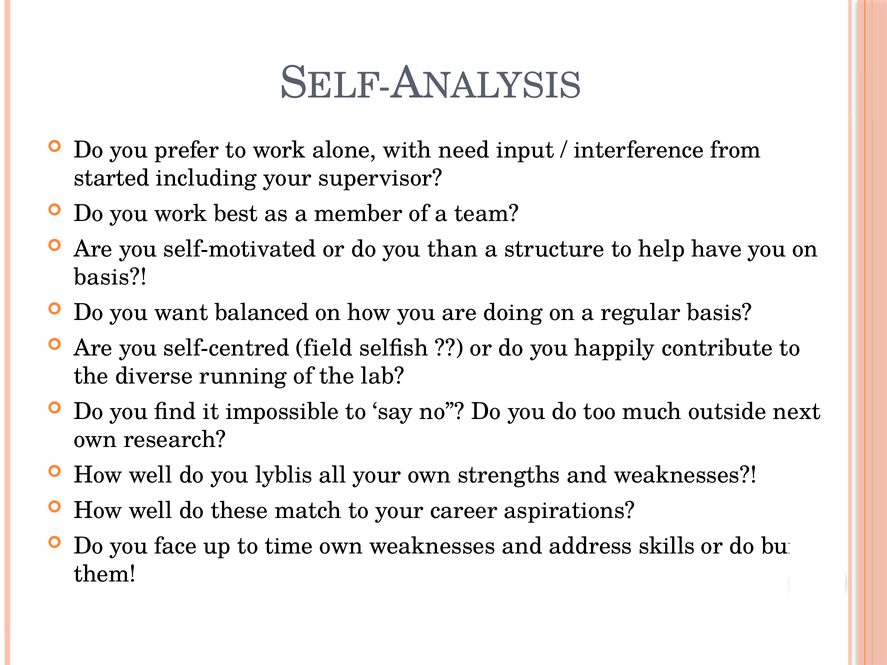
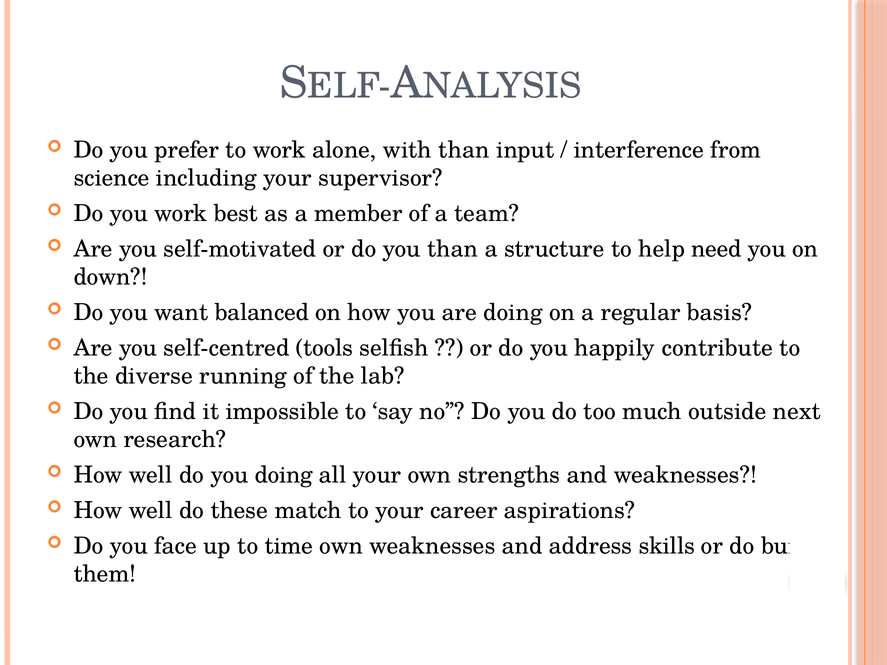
with need: need -> than
started: started -> science
have: have -> need
basis at (110, 277): basis -> down
field: field -> tools
you lyblis: lyblis -> doing
